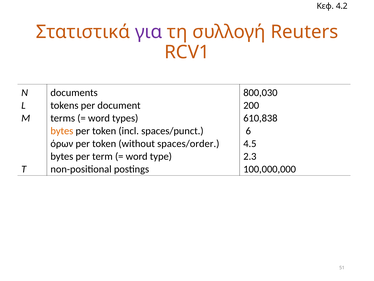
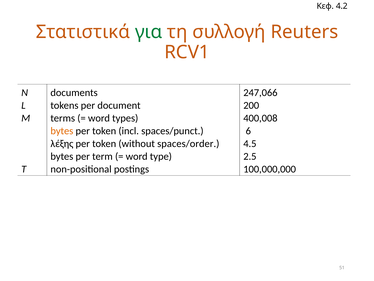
για colour: purple -> green
800,030: 800,030 -> 247,066
610,838: 610,838 -> 400,008
όρων: όρων -> λέξης
2.3: 2.3 -> 2.5
